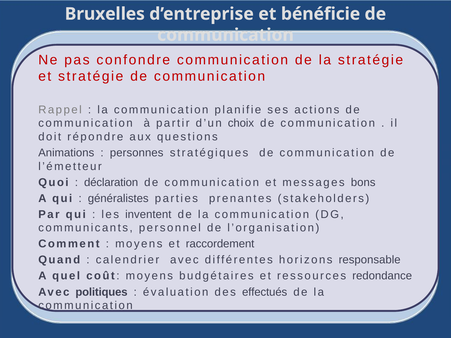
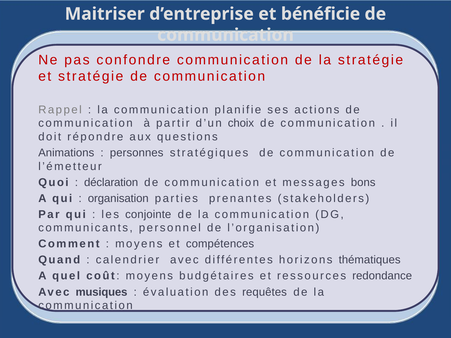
Bruxelles: Bruxelles -> Maitriser
généralistes: généralistes -> organisation
inventent: inventent -> conjointe
raccordement: raccordement -> compétences
responsable: responsable -> thématiques
politiques: politiques -> musiques
effectués: effectués -> requêtes
